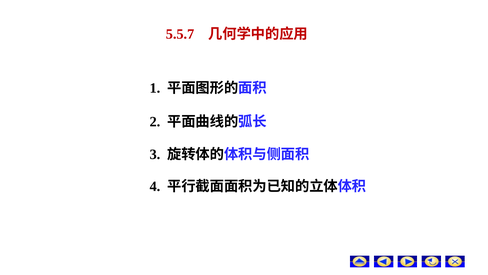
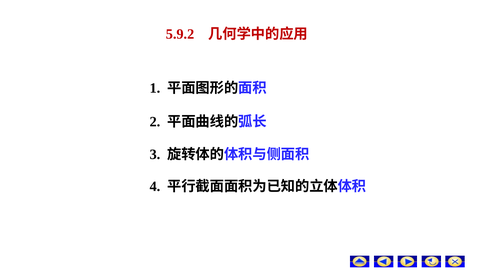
5.5.7: 5.5.7 -> 5.9.2
